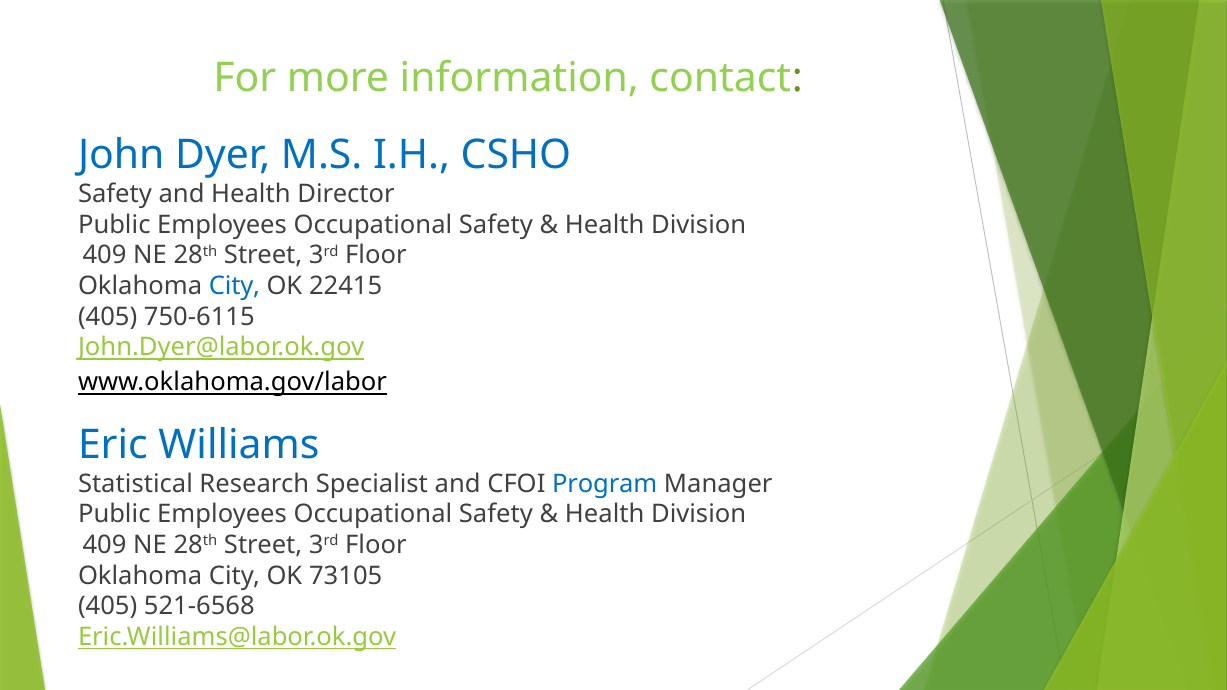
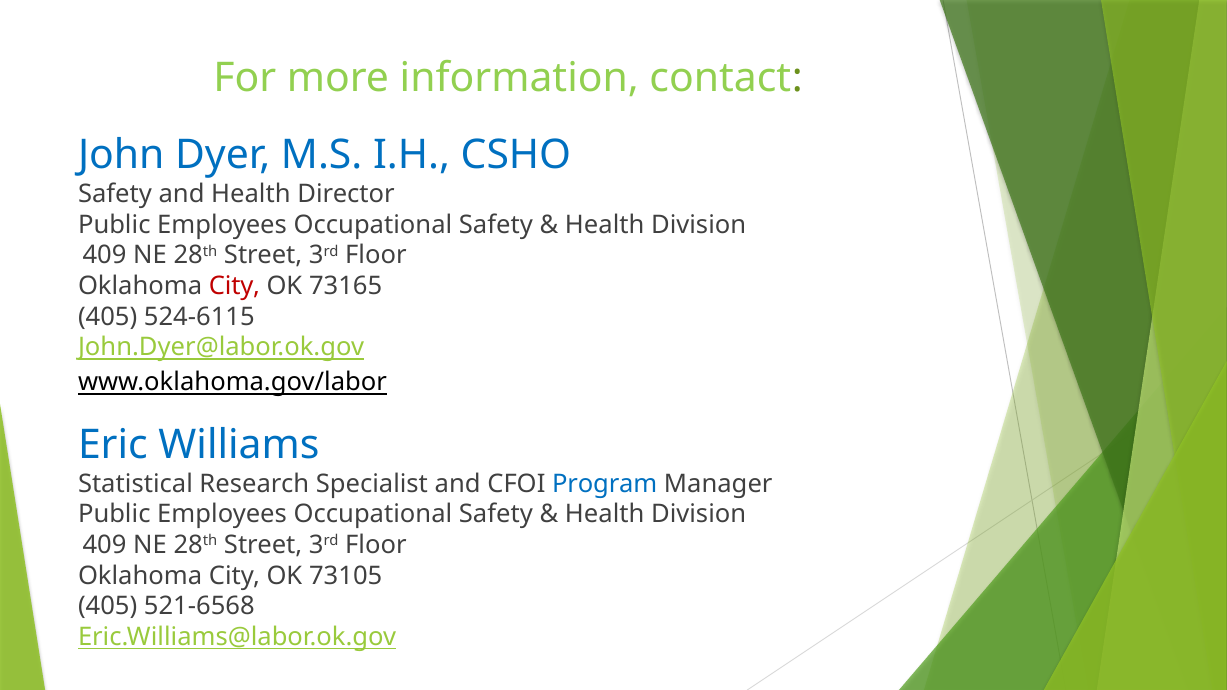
City at (234, 286) colour: blue -> red
22415: 22415 -> 73165
750-6115: 750-6115 -> 524-6115
